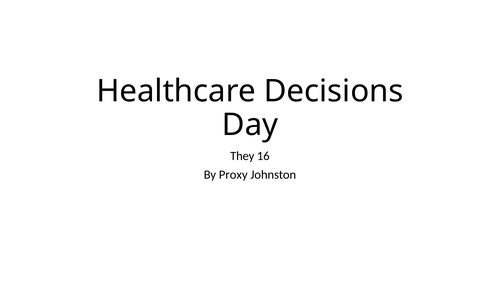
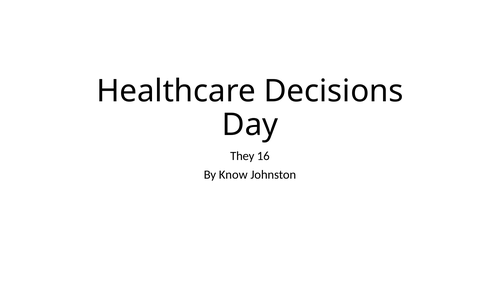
Proxy: Proxy -> Know
